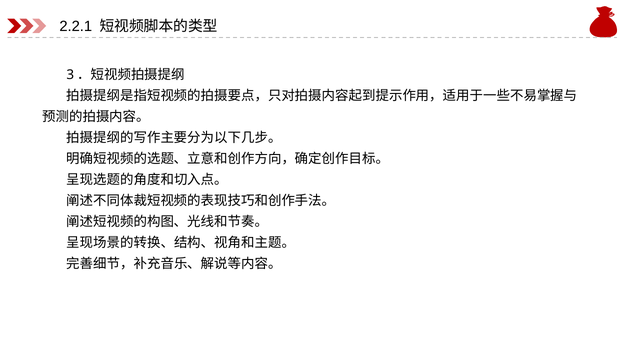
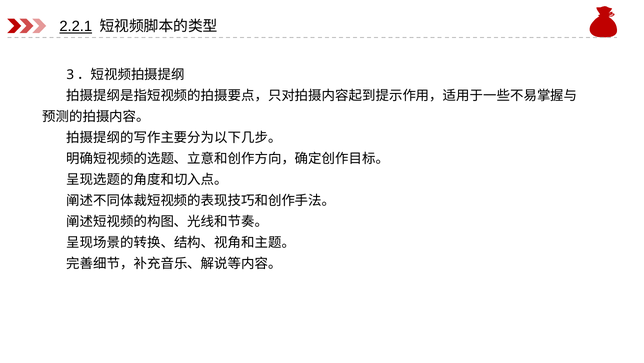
2.2.1 underline: none -> present
